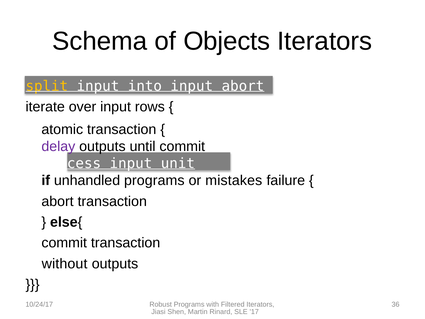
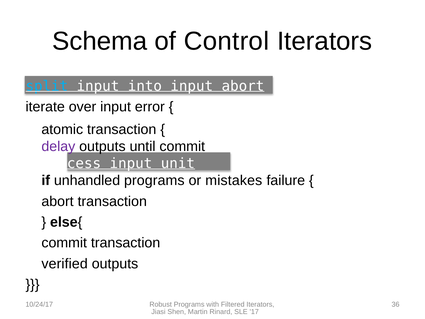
Objects: Objects -> Control
split colour: yellow -> light blue
rows: rows -> error
without: without -> verified
